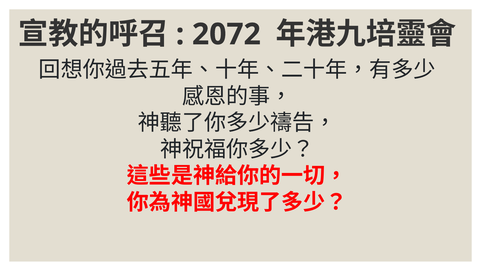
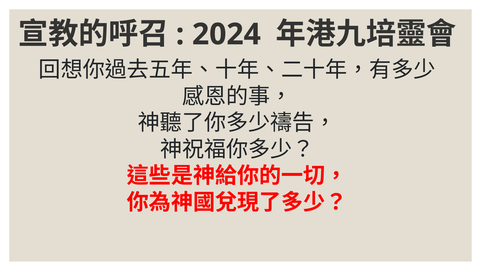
2072: 2072 -> 2024
